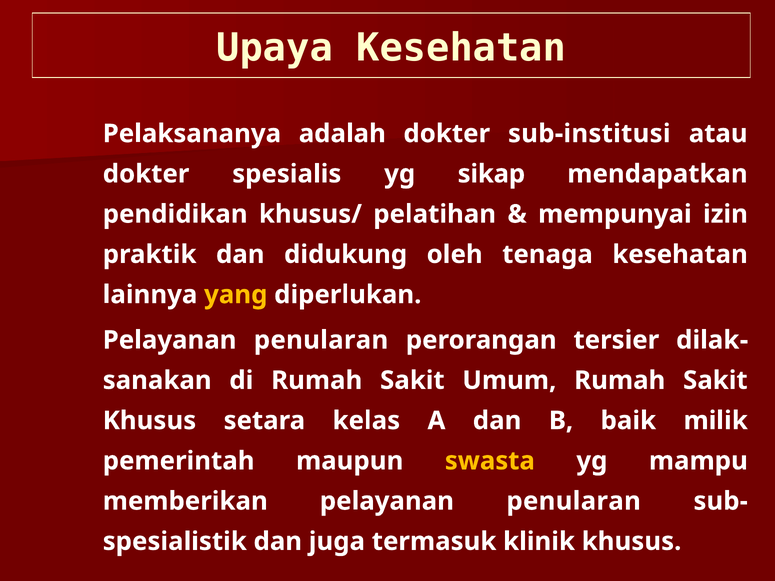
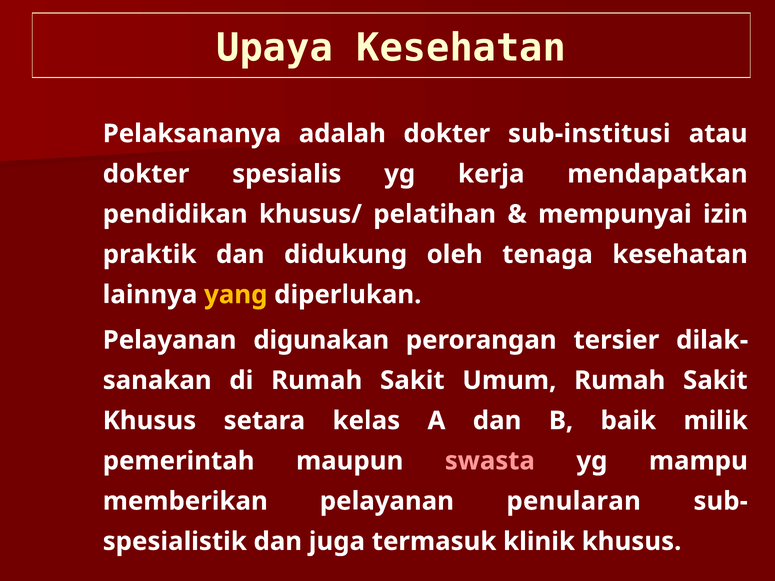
sikap: sikap -> kerja
penularan at (321, 340): penularan -> digunakan
swasta colour: yellow -> pink
